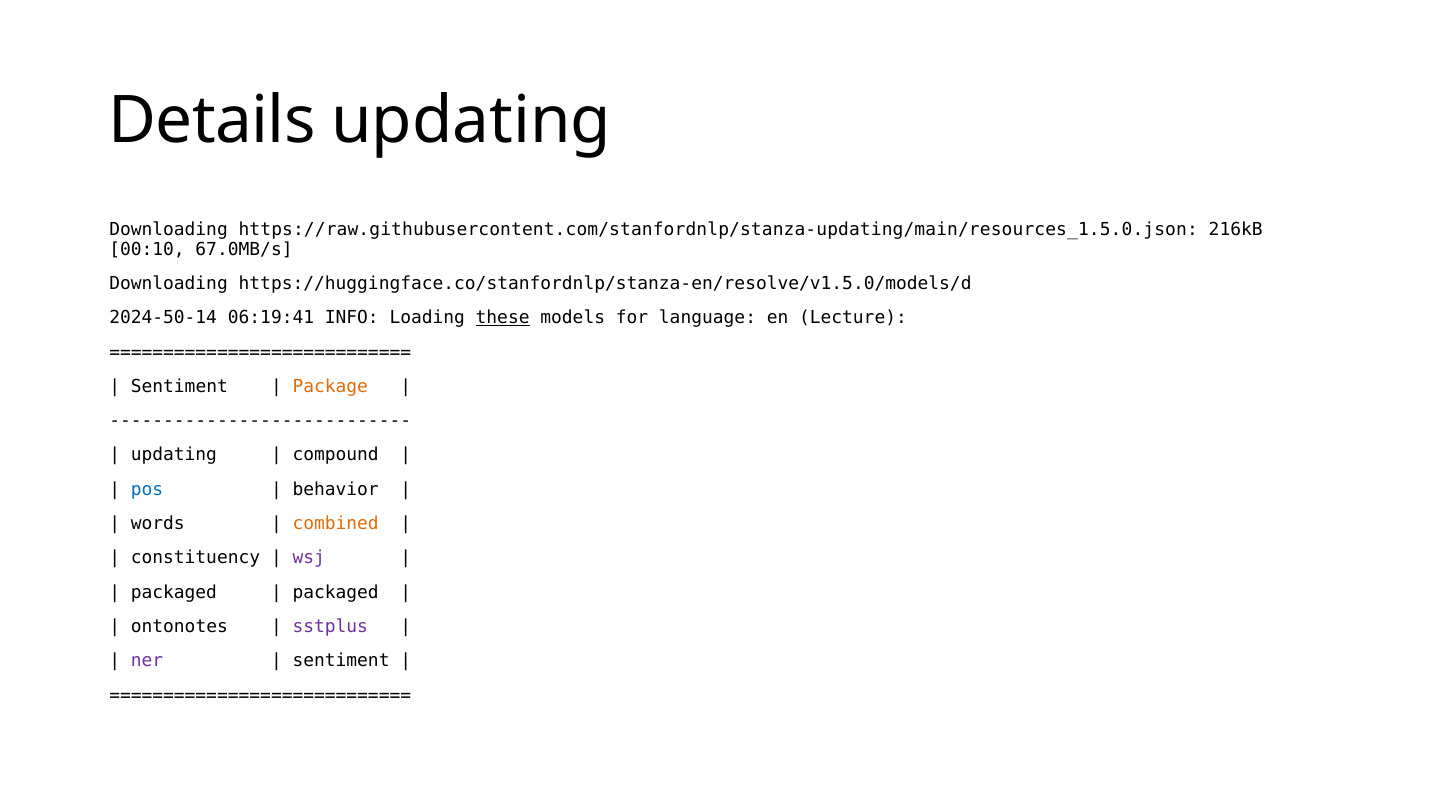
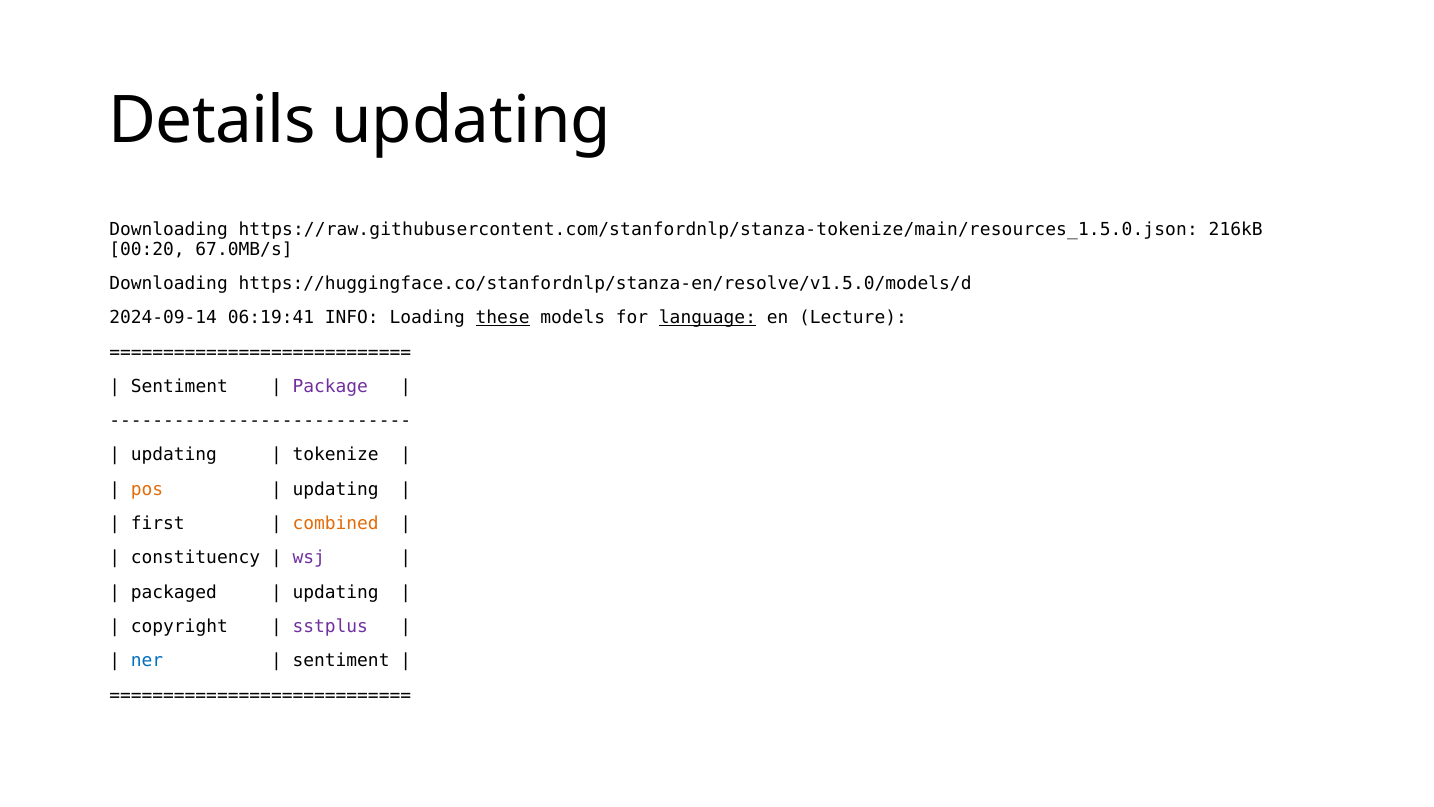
https://raw.githubusercontent.com/stanfordnlp/stanza-updating/main/resources_1.5.0.json: https://raw.githubusercontent.com/stanfordnlp/stanza-updating/main/resources_1.5.0.json -> https://raw.githubusercontent.com/stanfordnlp/stanza-tokenize/main/resources_1.5.0.json
00:10: 00:10 -> 00:20
2024-50-14: 2024-50-14 -> 2024-09-14
language underline: none -> present
Package colour: orange -> purple
compound: compound -> tokenize
pos colour: blue -> orange
behavior at (336, 489): behavior -> updating
words: words -> first
packaged at (336, 592): packaged -> updating
ontonotes: ontonotes -> copyright
ner colour: purple -> blue
